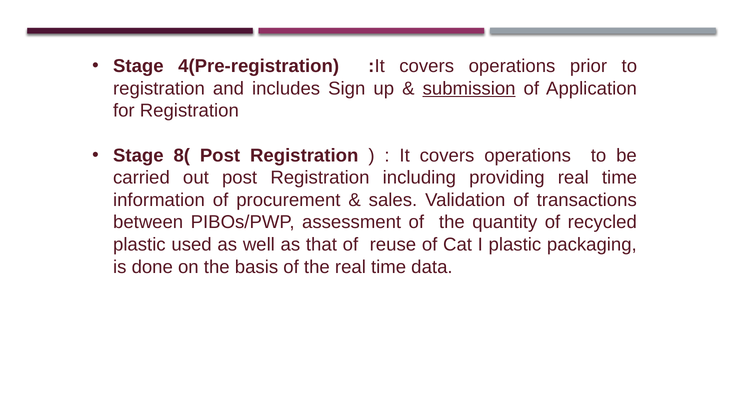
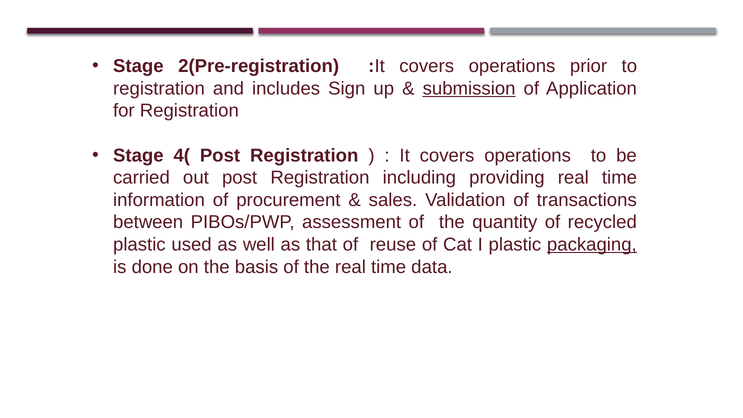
4(Pre-registration: 4(Pre-registration -> 2(Pre-registration
8(: 8( -> 4(
packaging underline: none -> present
